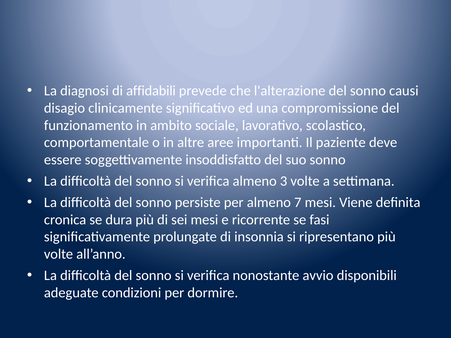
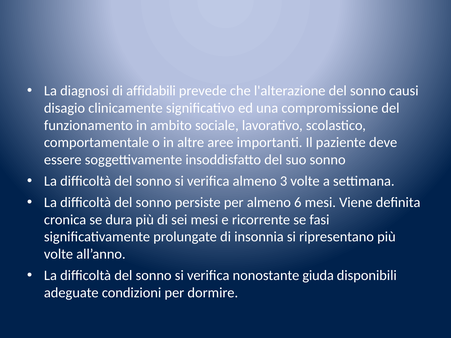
7: 7 -> 6
avvio: avvio -> giuda
